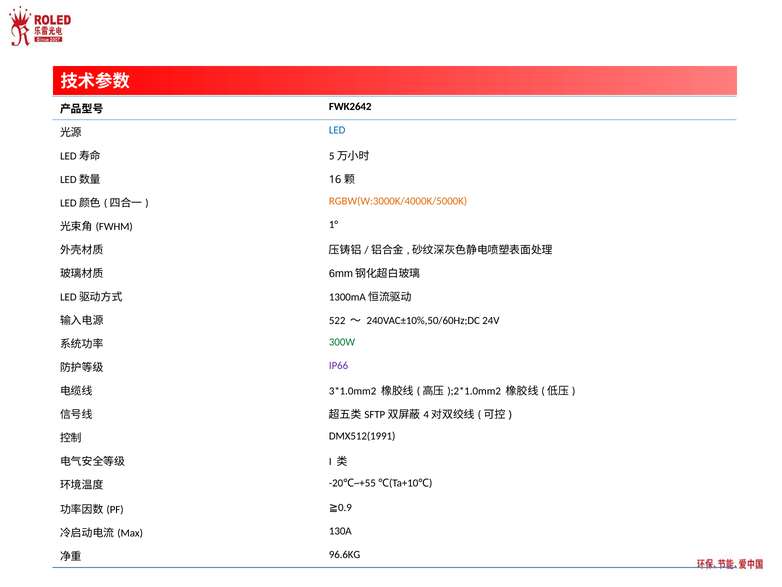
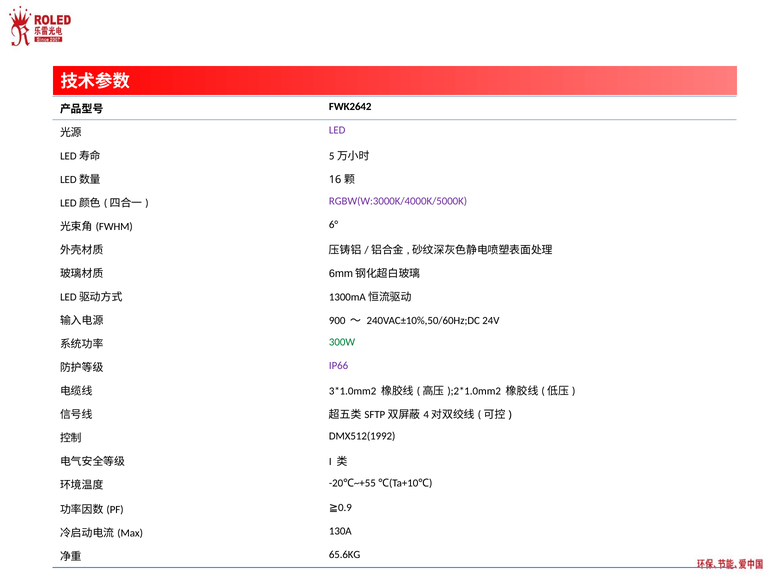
LED colour: blue -> purple
RGBW(W:3000K/4000K/5000K colour: orange -> purple
1°: 1° -> 6°
522: 522 -> 900
DMX512(1991: DMX512(1991 -> DMX512(1992
96.6KG: 96.6KG -> 65.6KG
